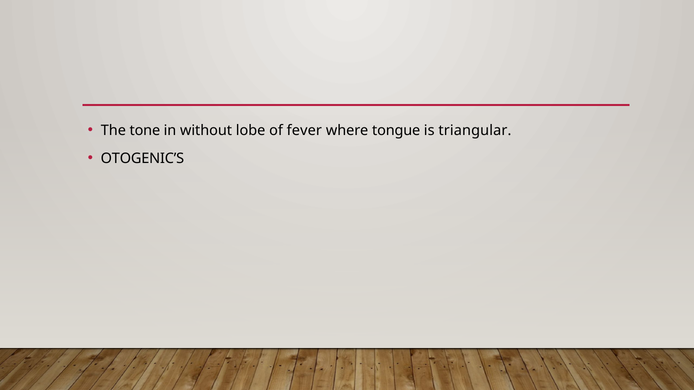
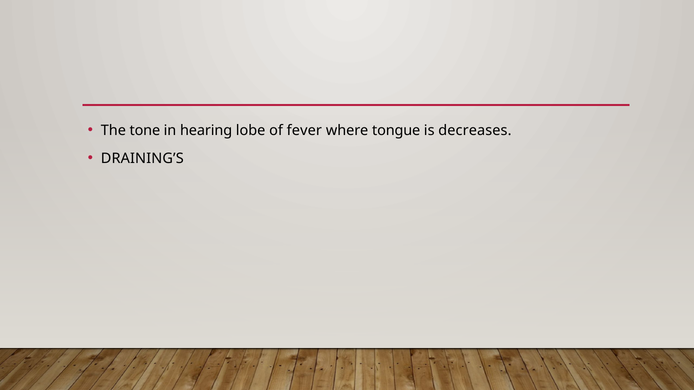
without: without -> hearing
triangular: triangular -> decreases
OTOGENIC’S: OTOGENIC’S -> DRAINING’S
